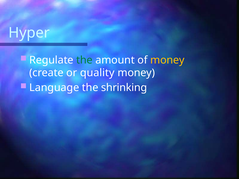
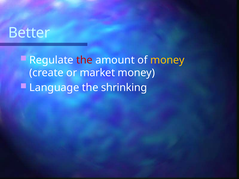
Hyper: Hyper -> Better
the at (84, 60) colour: green -> red
quality: quality -> market
